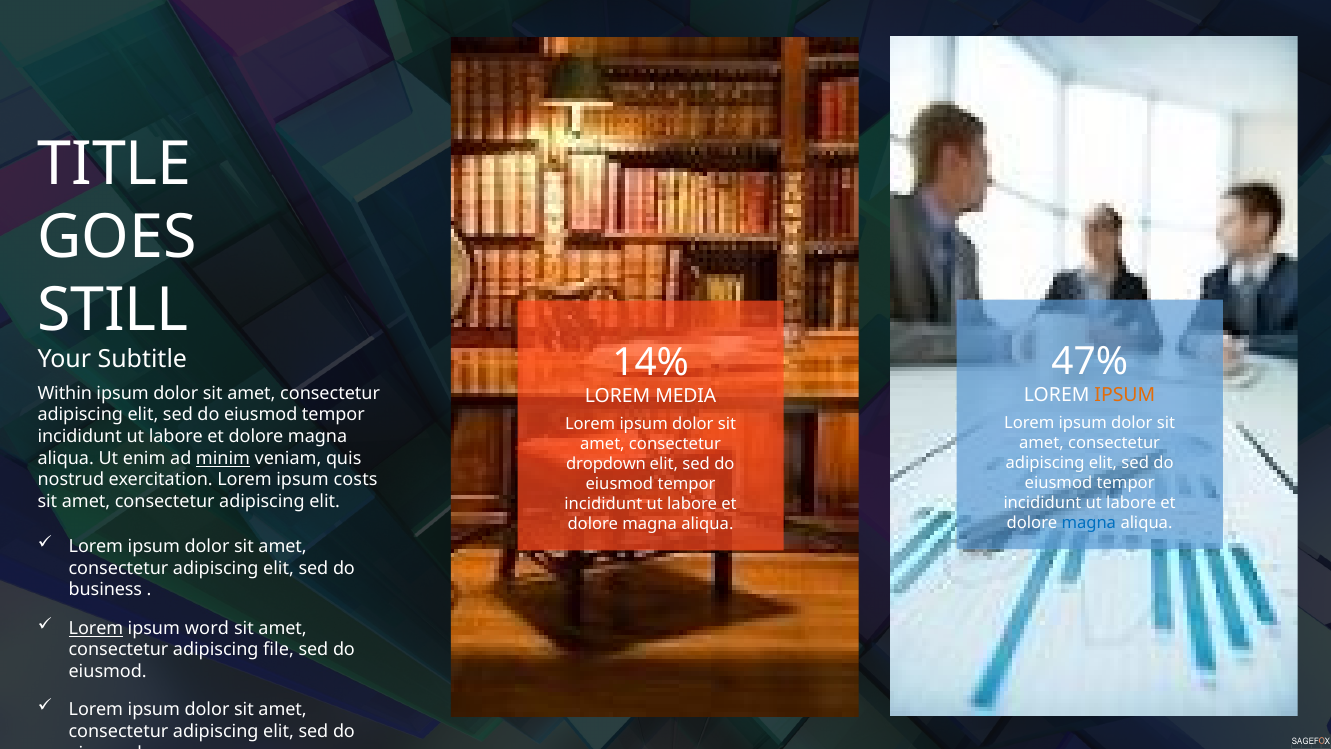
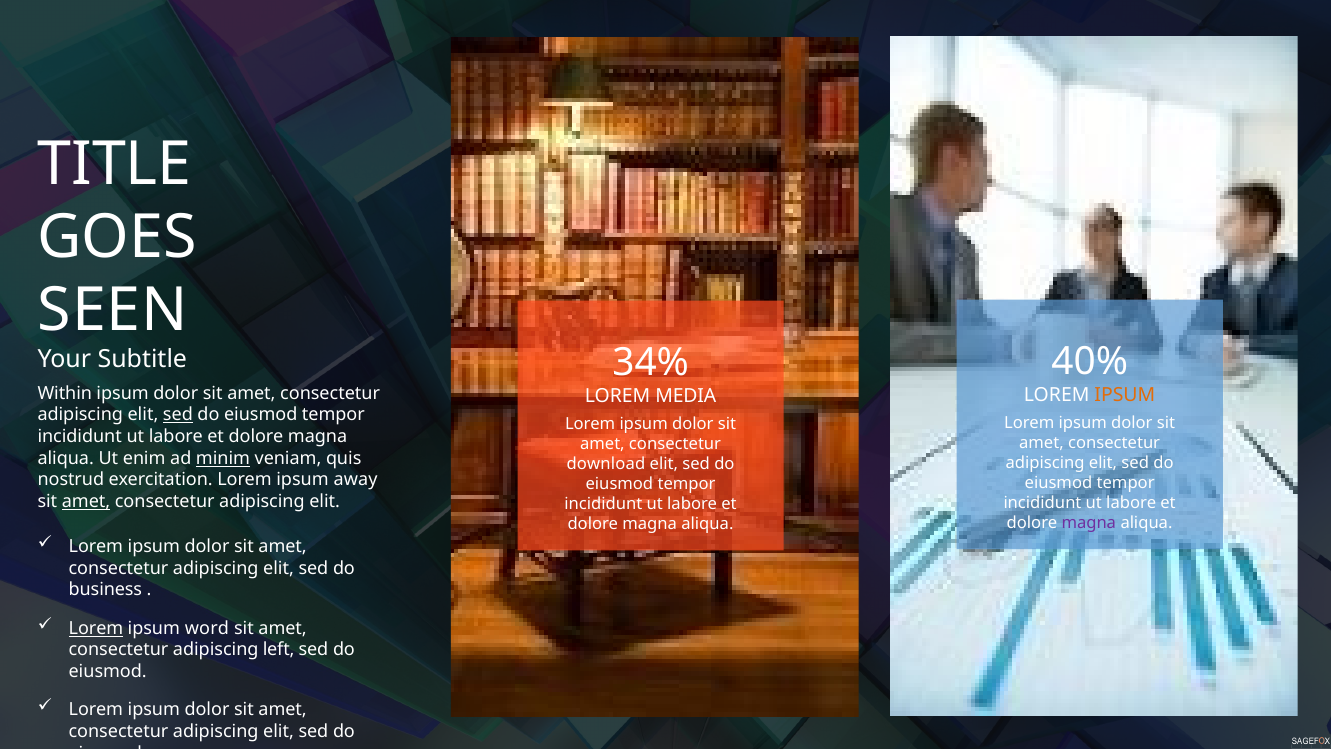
STILL: STILL -> SEEN
47%: 47% -> 40%
14%: 14% -> 34%
sed at (178, 415) underline: none -> present
dropdown: dropdown -> download
costs: costs -> away
amet at (86, 501) underline: none -> present
magna at (1089, 523) colour: blue -> purple
file: file -> left
